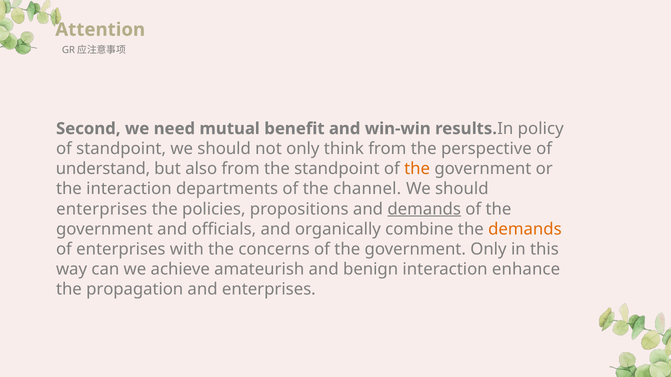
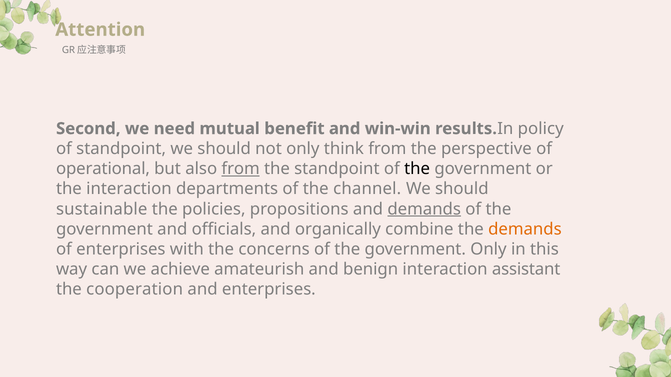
understand: understand -> operational
from at (241, 169) underline: none -> present
the at (417, 169) colour: orange -> black
enterprises at (102, 209): enterprises -> sustainable
enhance: enhance -> assistant
propagation: propagation -> cooperation
